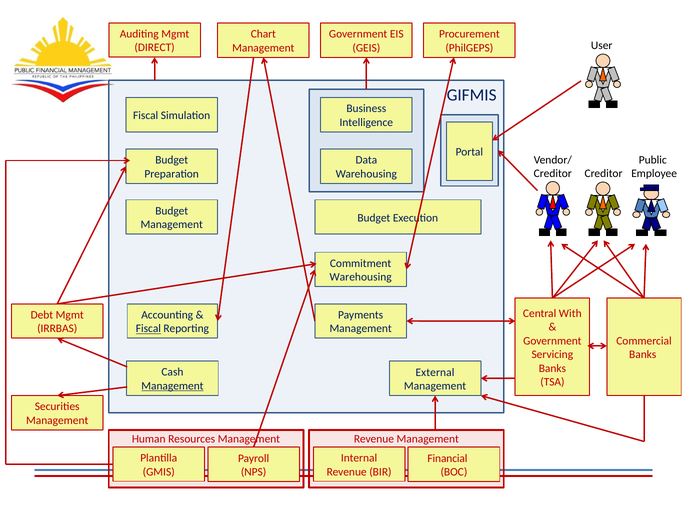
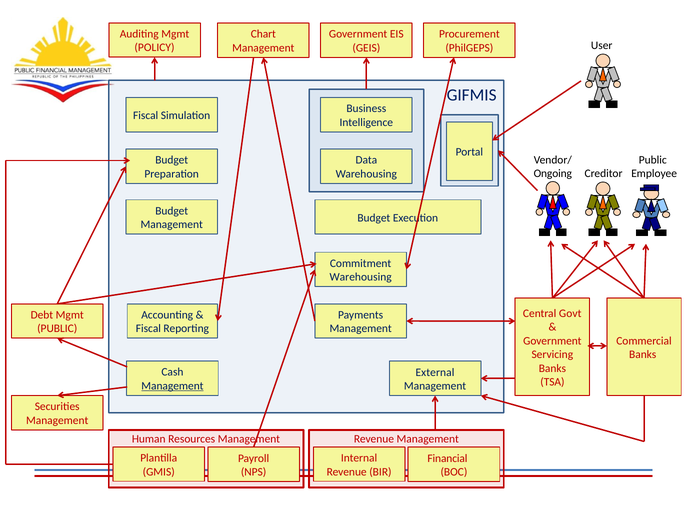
DIRECT: DIRECT -> POLICY
Creditor at (553, 173): Creditor -> Ongoing
With: With -> Govt
IRRBAS at (57, 328): IRRBAS -> PUBLIC
Fiscal at (148, 328) underline: present -> none
